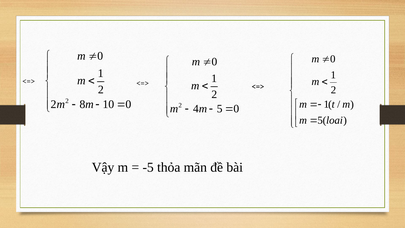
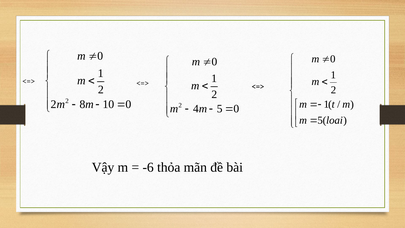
-5: -5 -> -6
